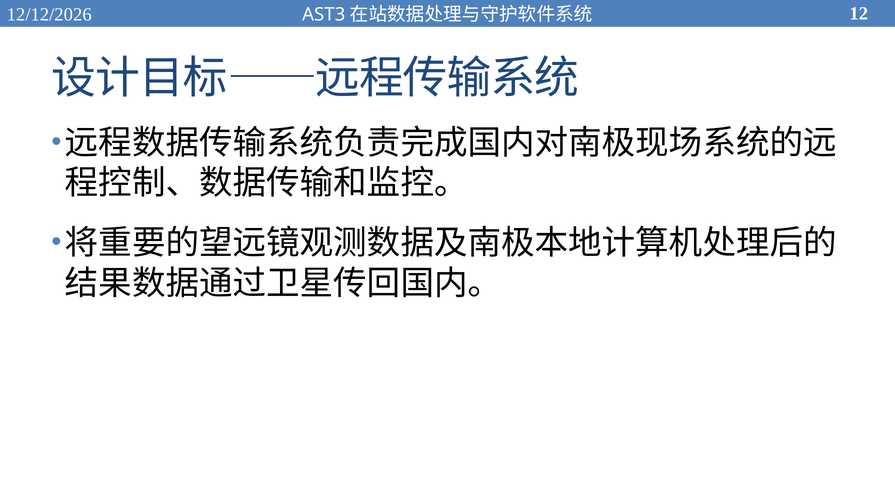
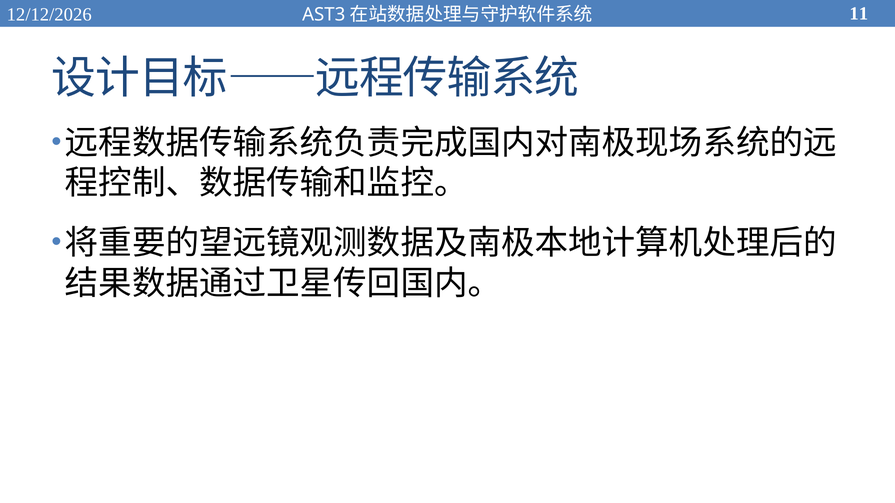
12: 12 -> 11
